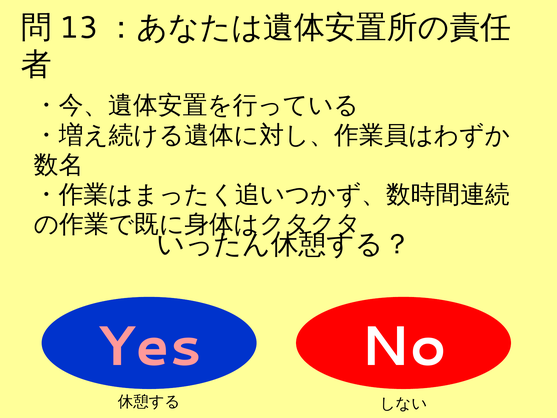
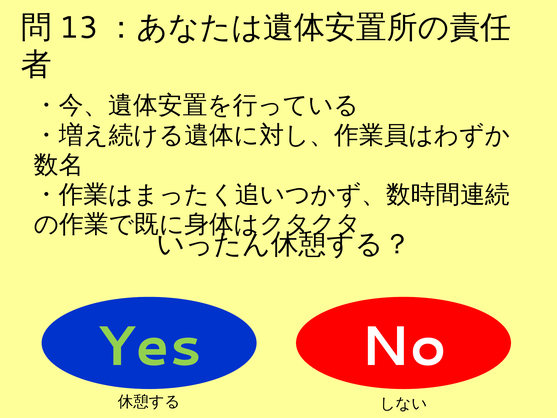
Yes colour: pink -> light green
